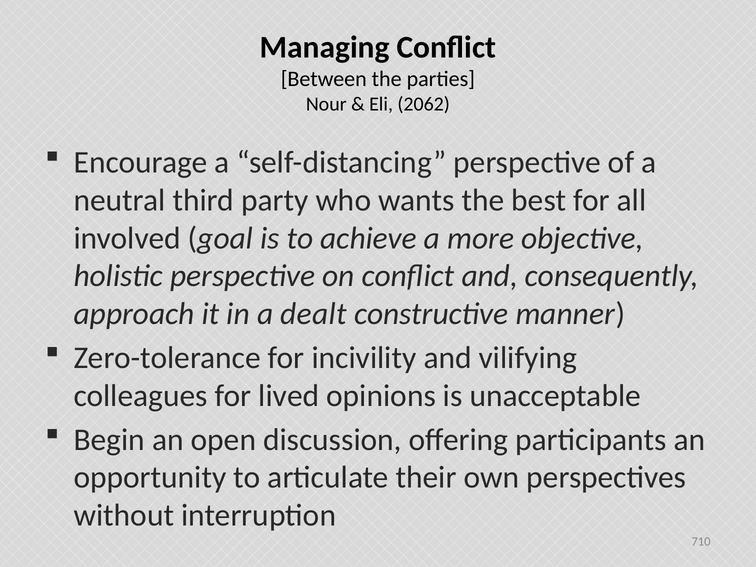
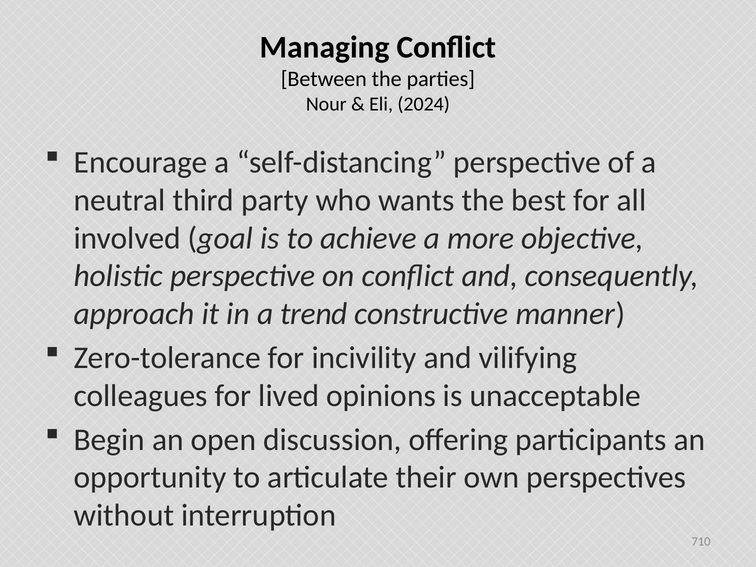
2062: 2062 -> 2024
dealt: dealt -> trend
